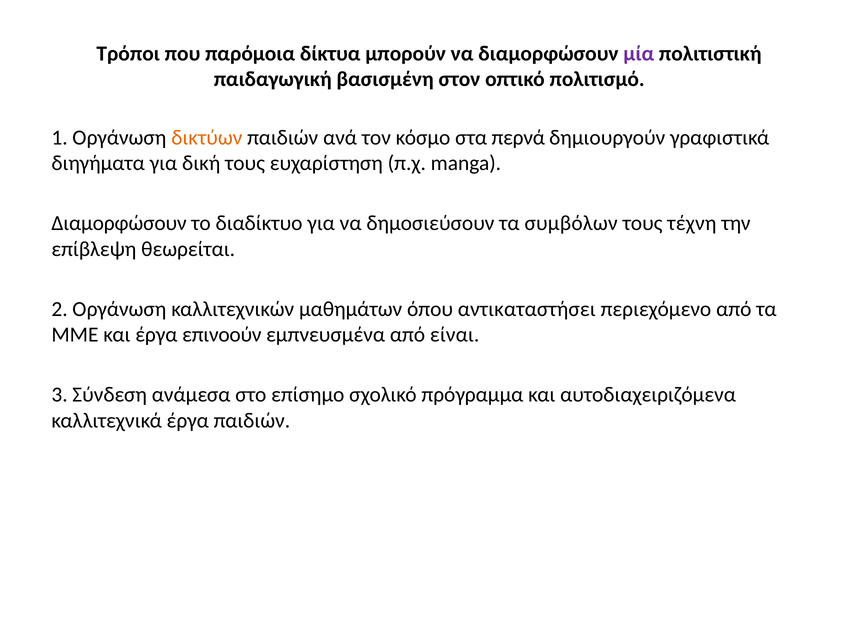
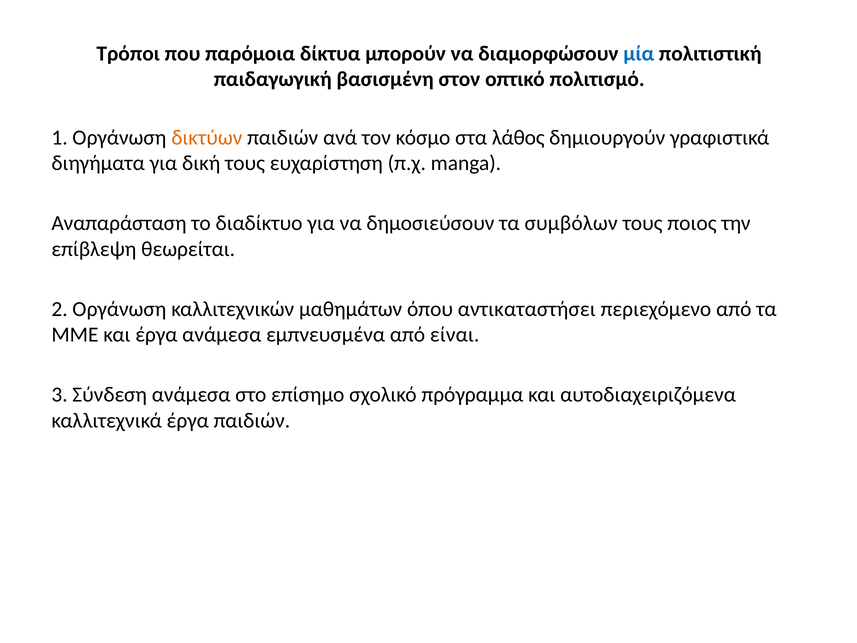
μία colour: purple -> blue
περνά: περνά -> λάθος
Διαμορφώσουν at (119, 223): Διαμορφώσουν -> Αναπαράσταση
τέχνη: τέχνη -> ποιος
έργα επινοούν: επινοούν -> ανάμεσα
